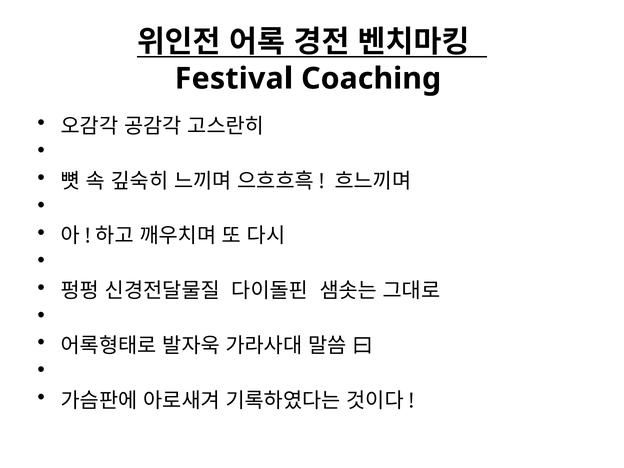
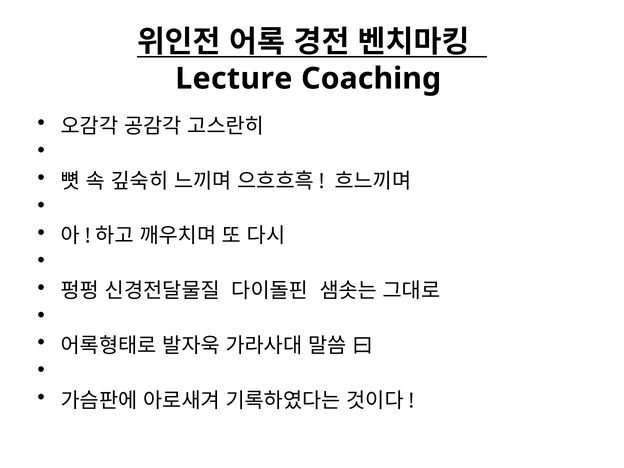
Festival: Festival -> Lecture
